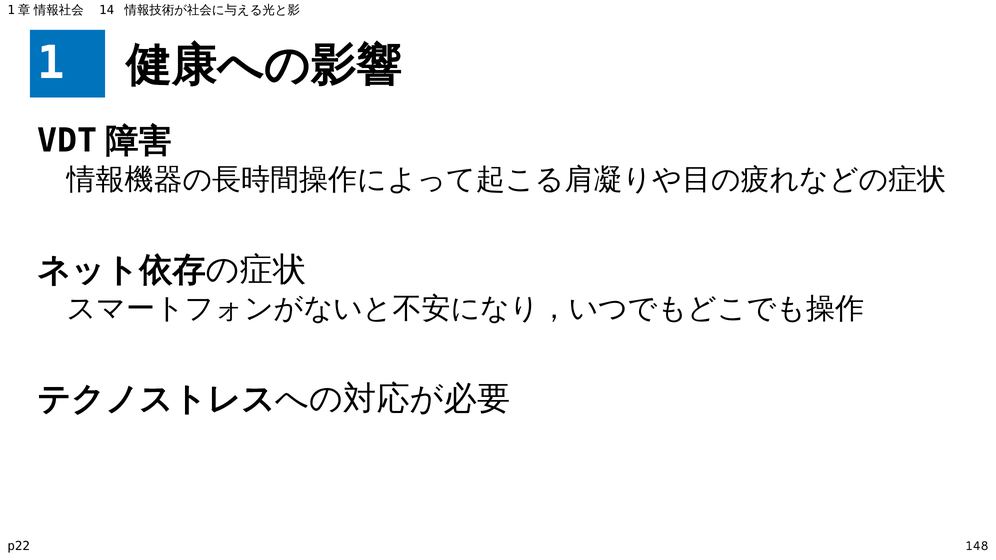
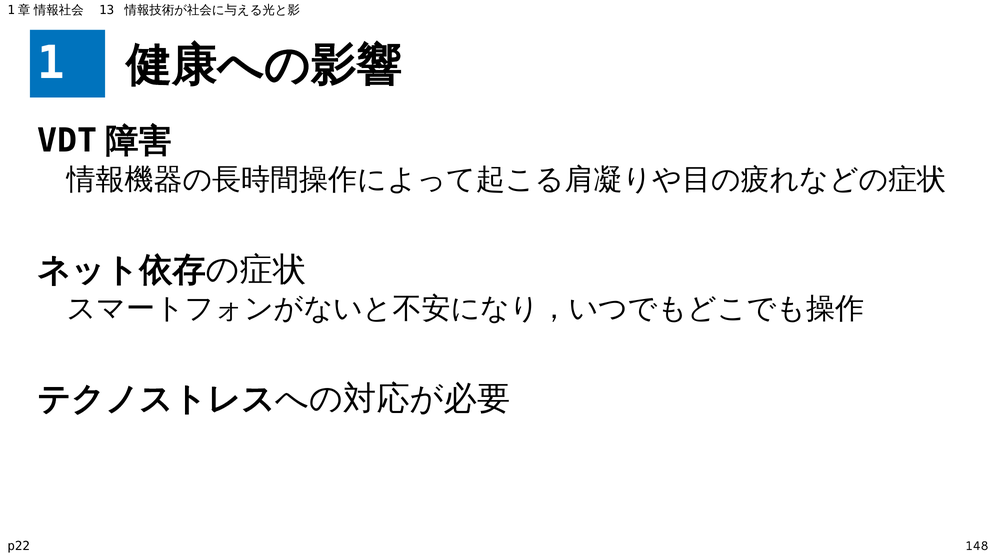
14: 14 -> 13
